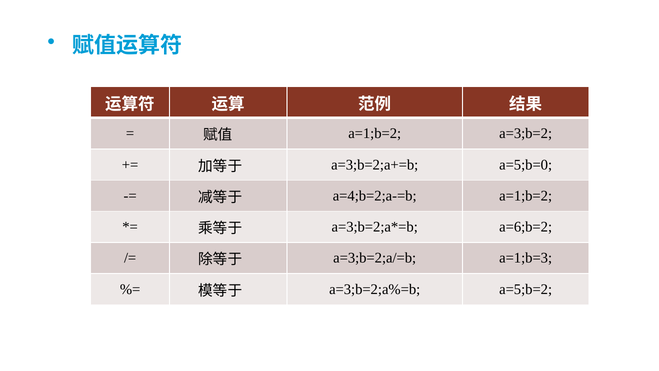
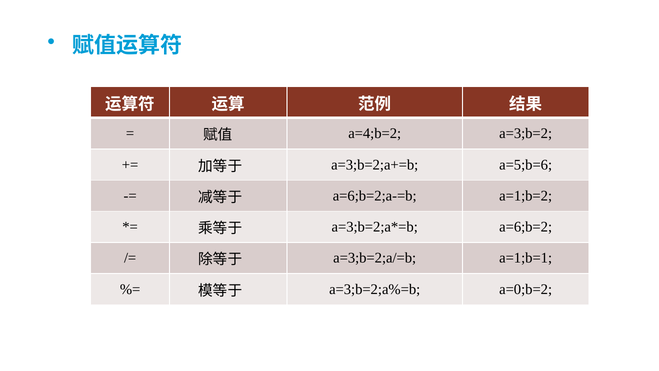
a=1;b=2 at (375, 134): a=1;b=2 -> a=4;b=2
a=5;b=0: a=5;b=0 -> a=5;b=6
a=4;b=2;a-=b: a=4;b=2;a-=b -> a=6;b=2;a-=b
a=1;b=3: a=1;b=3 -> a=1;b=1
a=5;b=2: a=5;b=2 -> a=0;b=2
